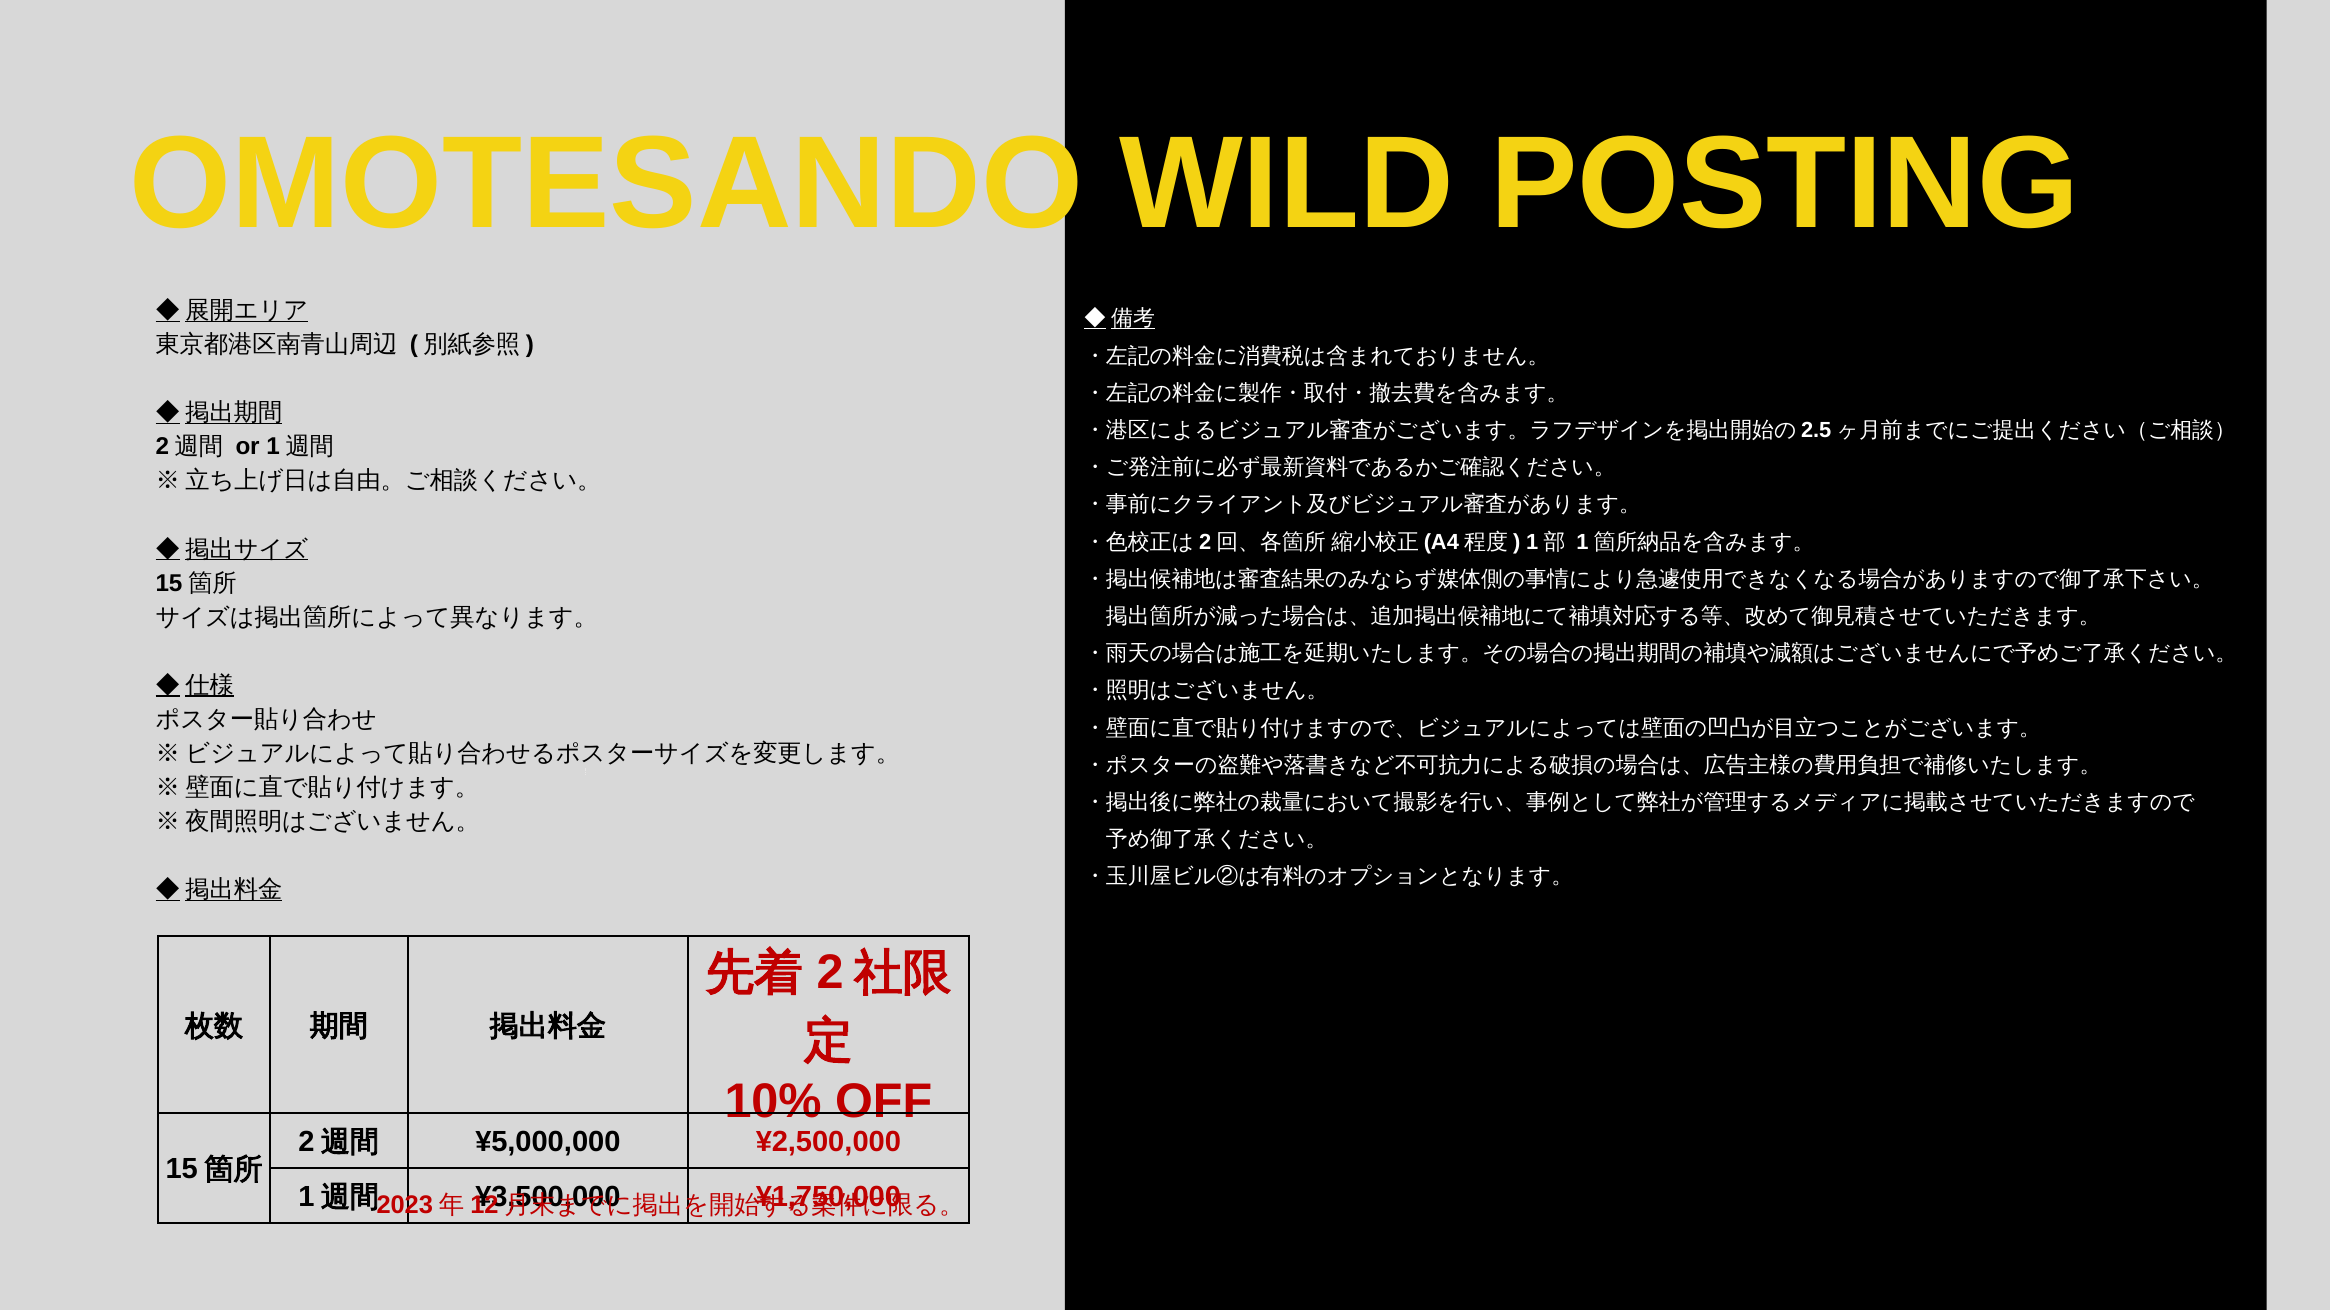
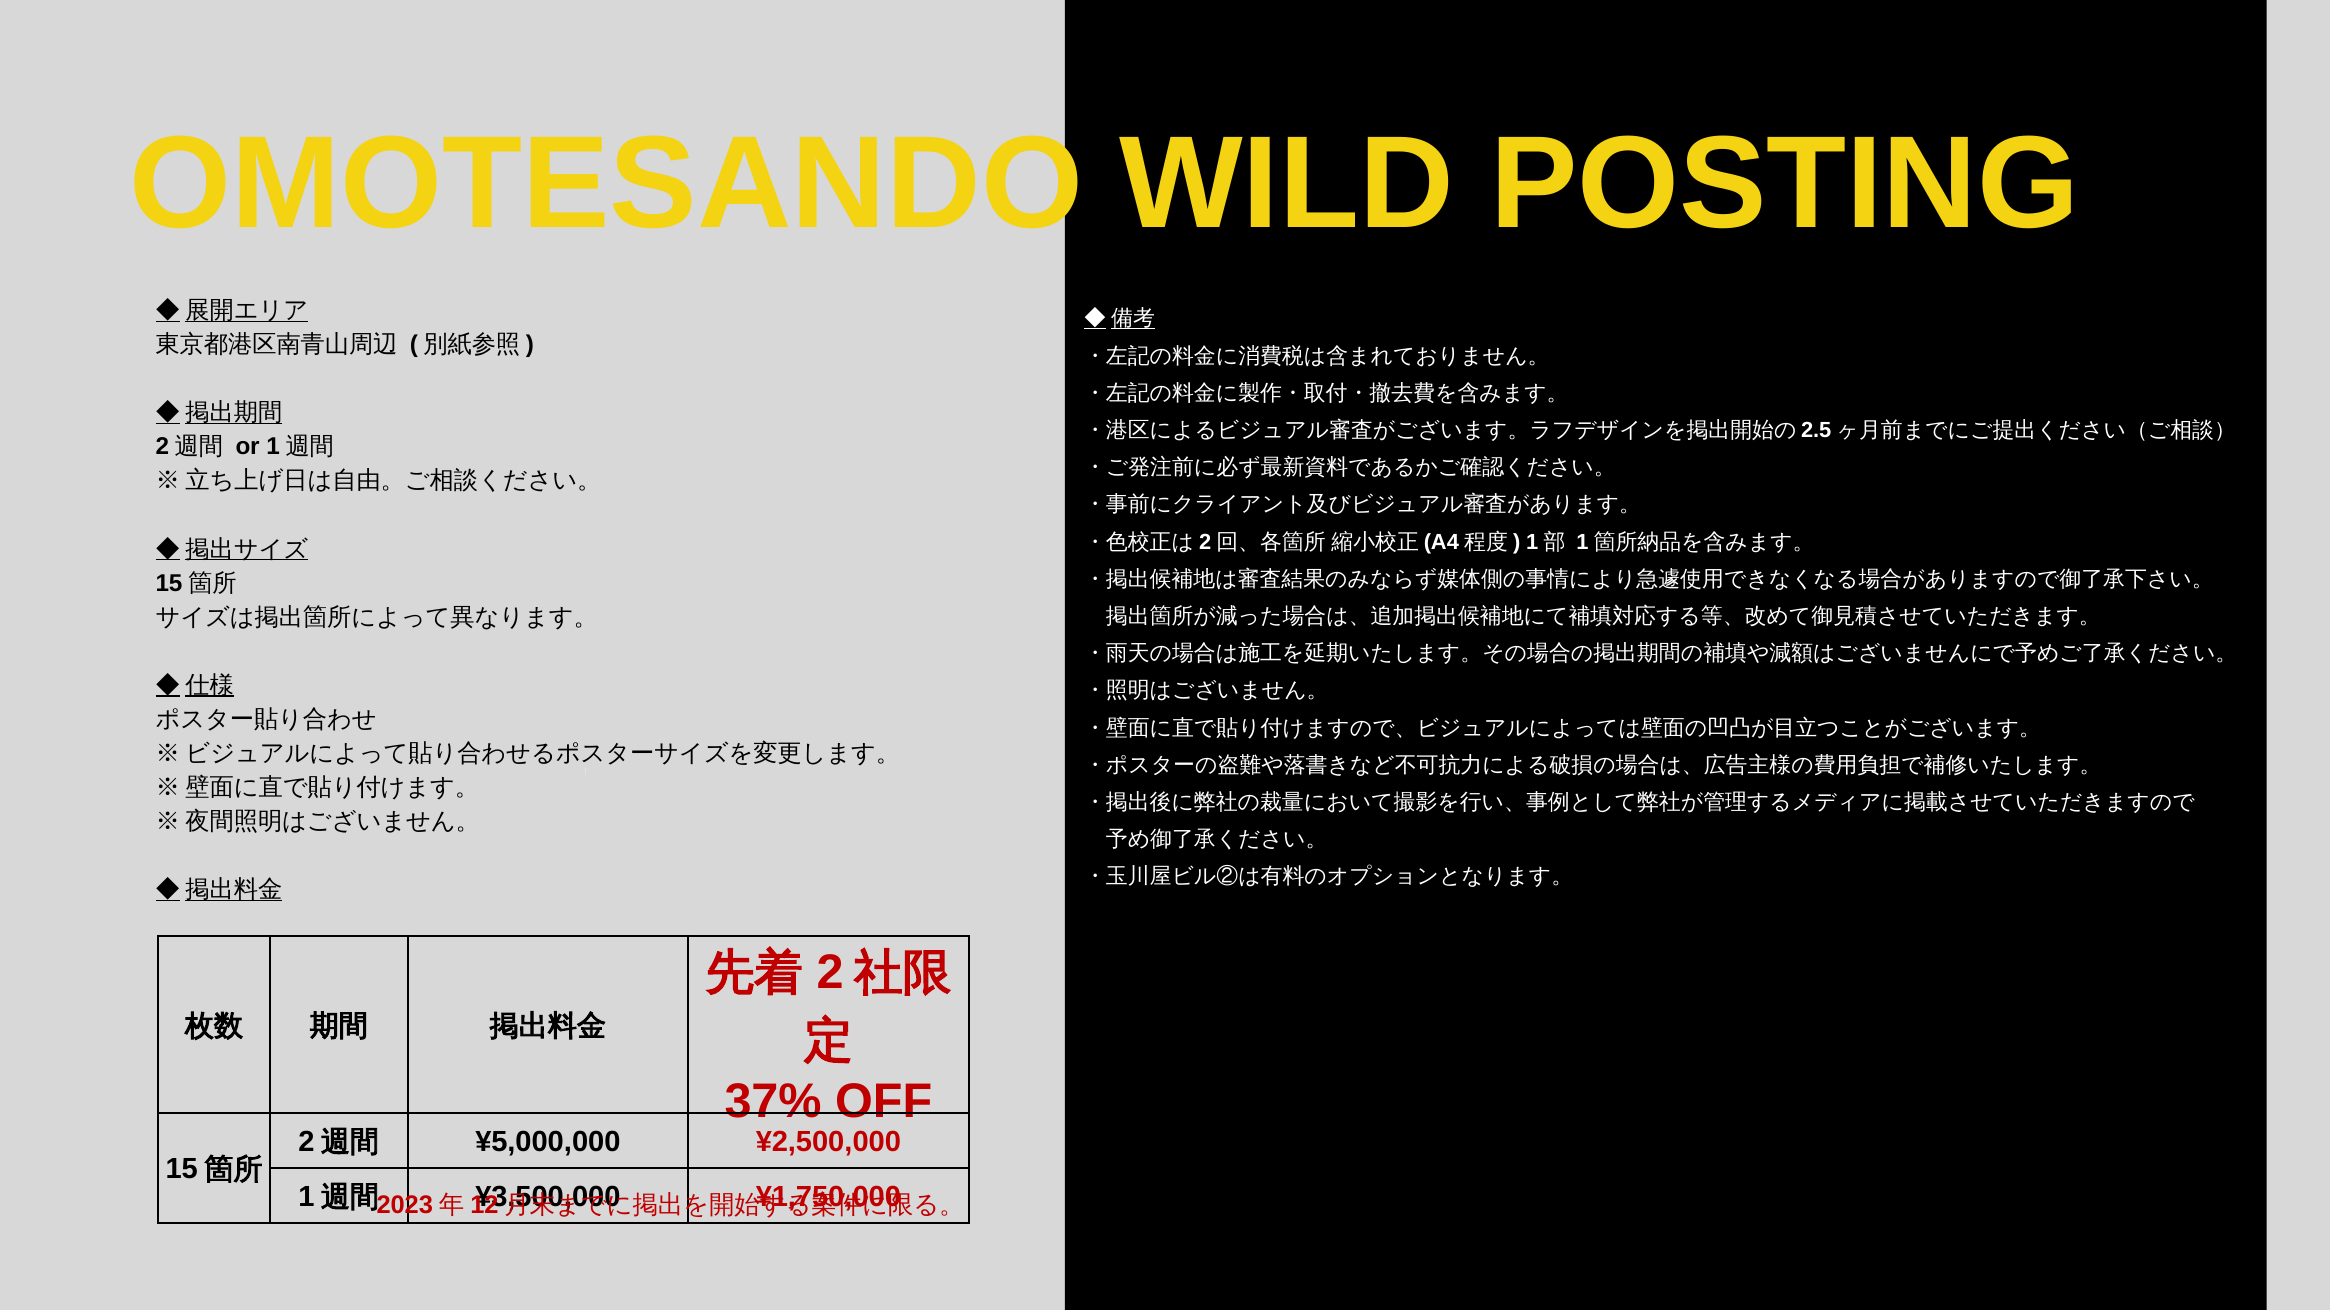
10%: 10% -> 37%
